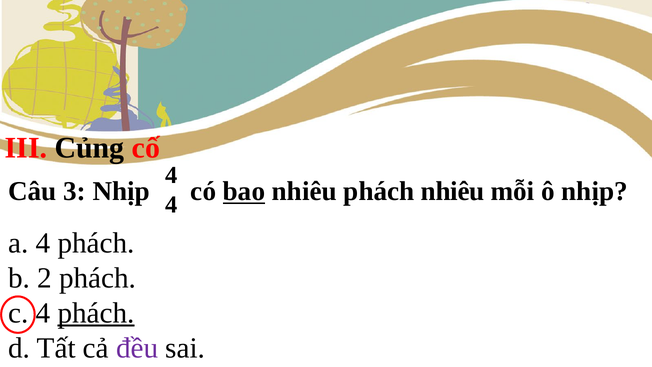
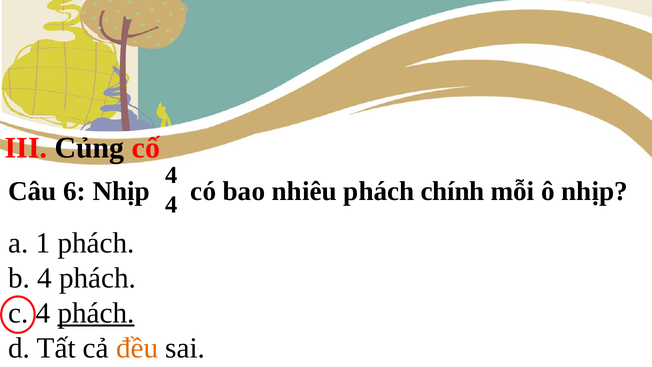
3: 3 -> 6
bao underline: present -> none
phách nhiêu: nhiêu -> chính
a 4: 4 -> 1
b 2: 2 -> 4
đều colour: purple -> orange
